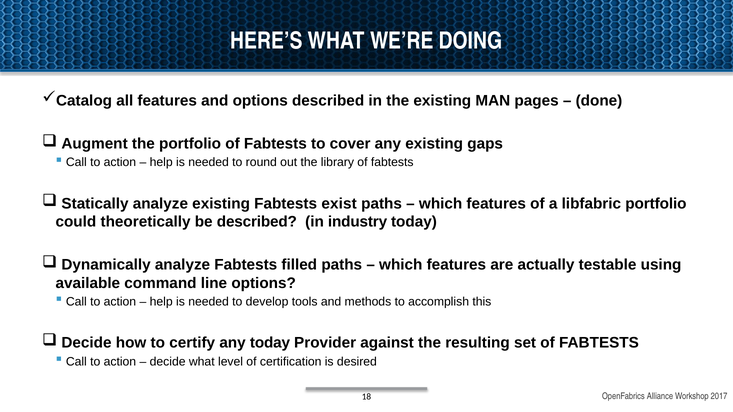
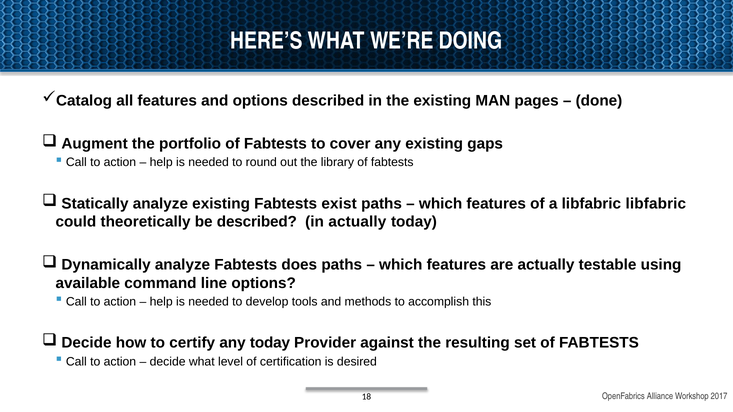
libfabric portfolio: portfolio -> libfabric
in industry: industry -> actually
filled: filled -> does
